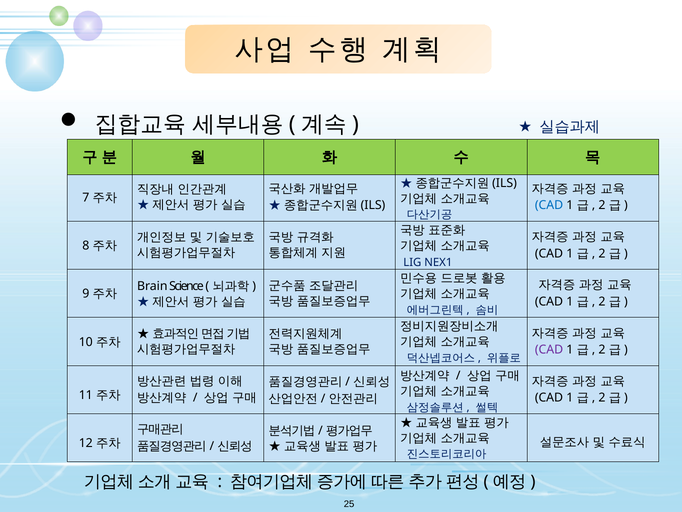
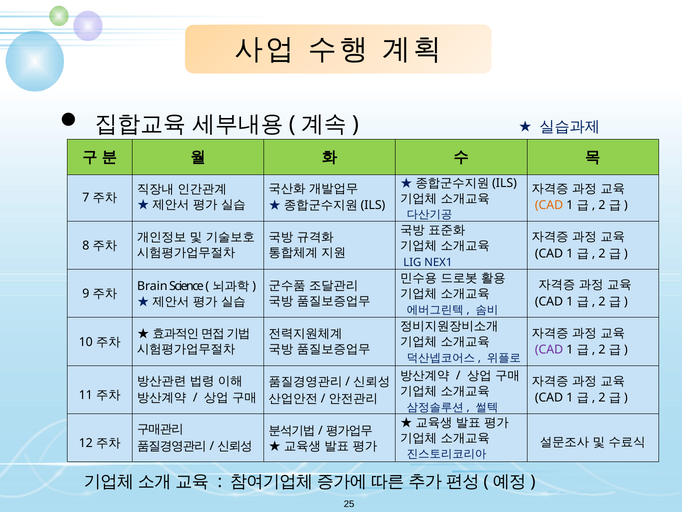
CAD at (549, 205) colour: blue -> orange
